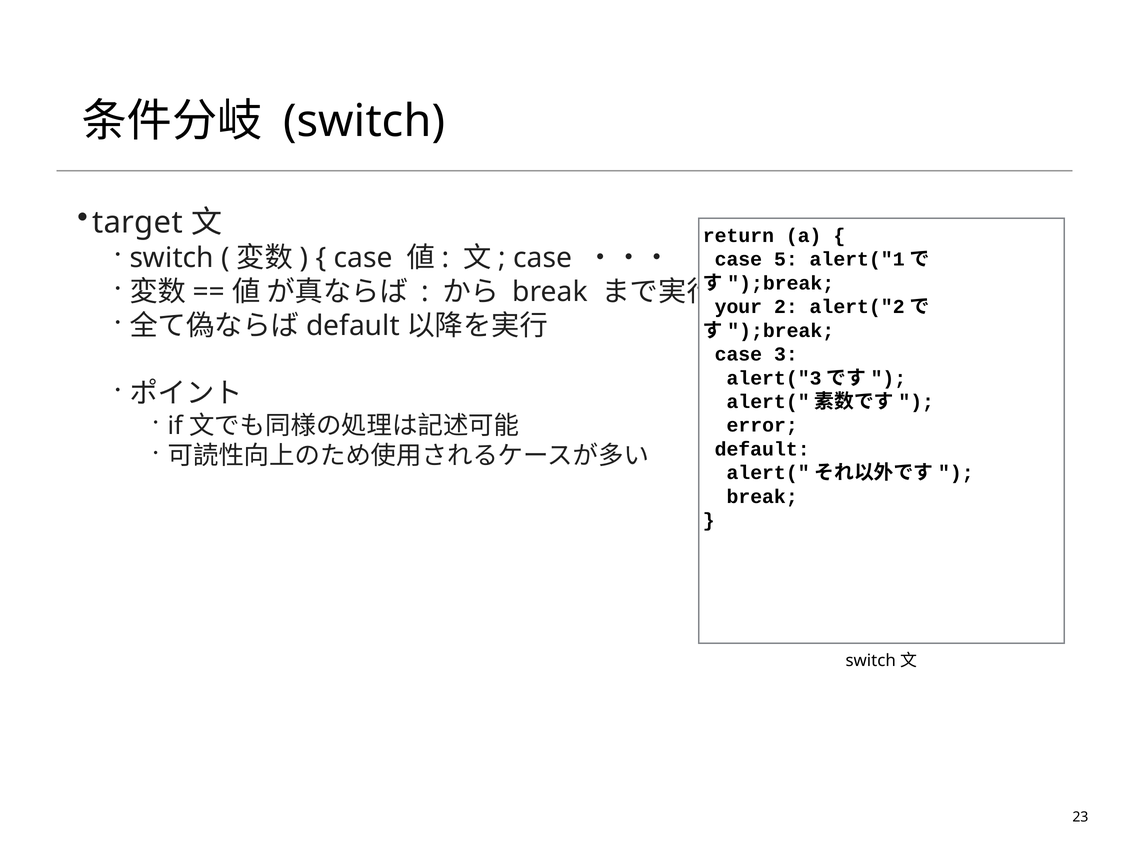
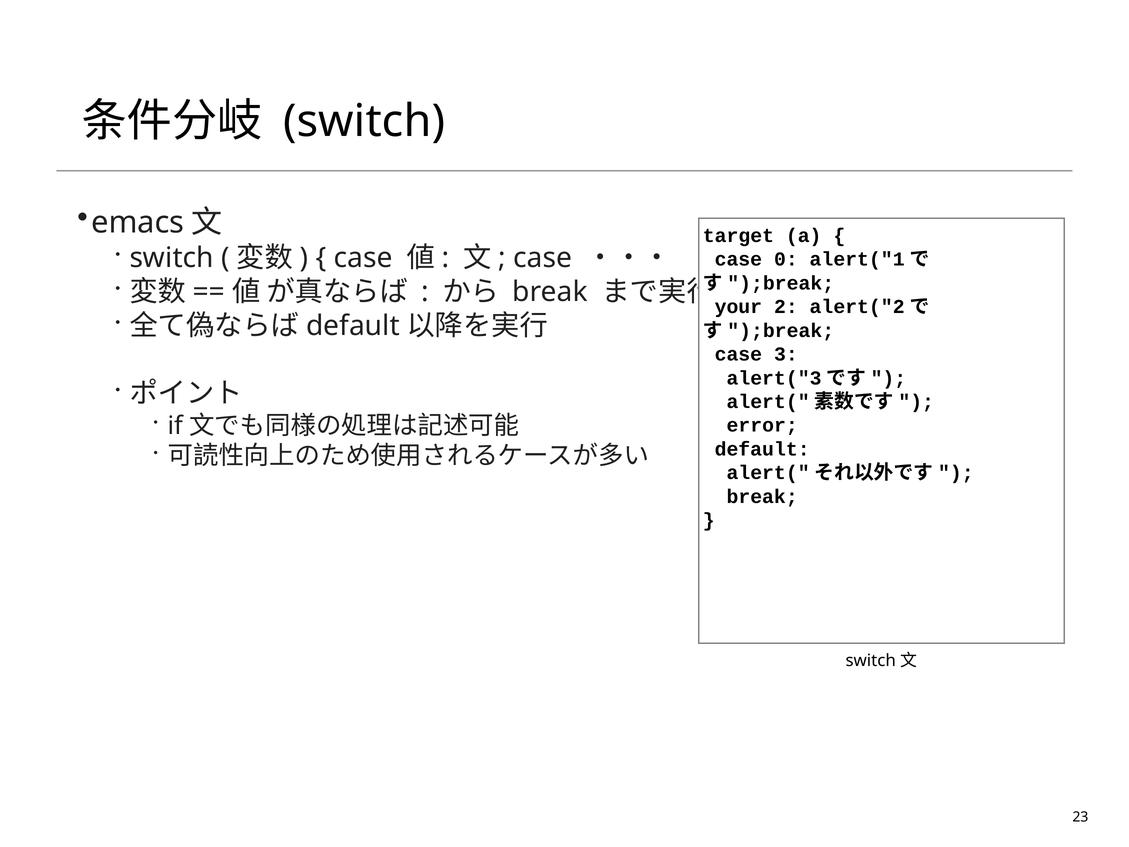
target: target -> emacs
return: return -> target
5: 5 -> 0
